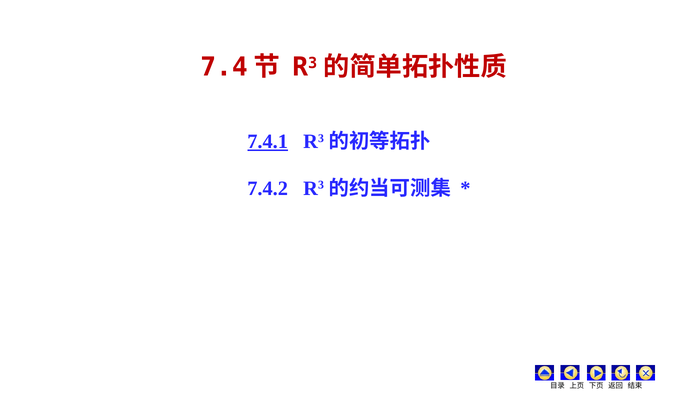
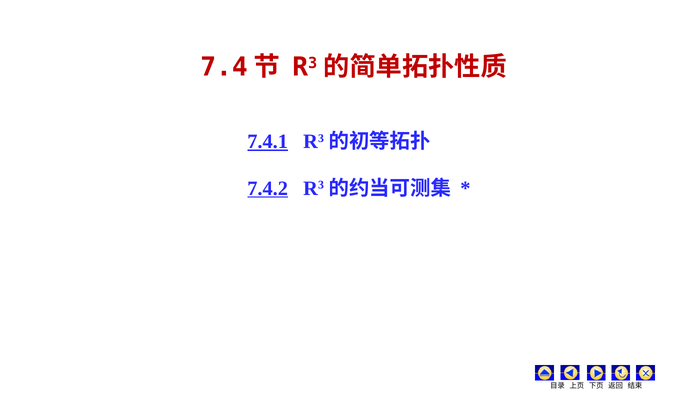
7.4.2 underline: none -> present
